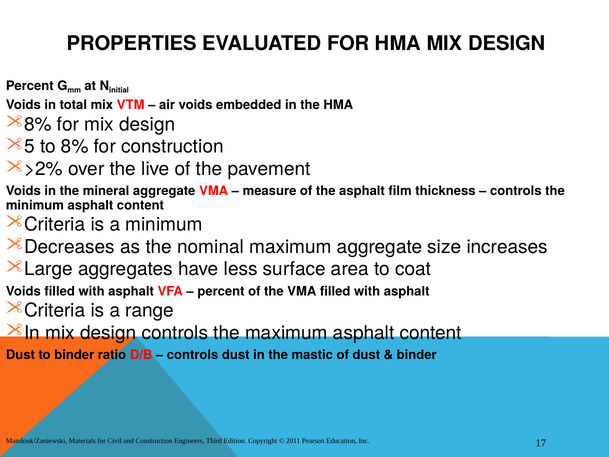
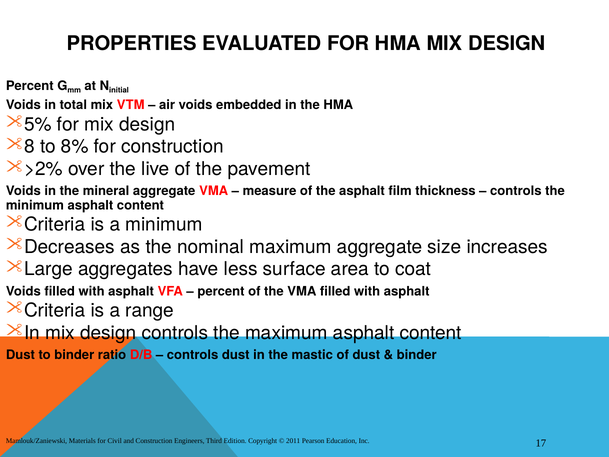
8% at (38, 124): 8% -> 5%
5: 5 -> 8
